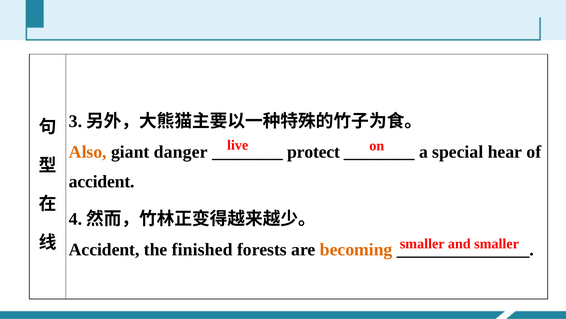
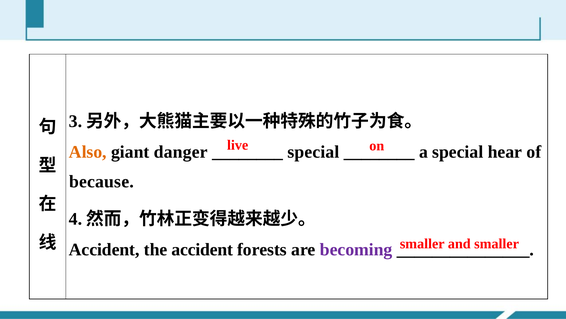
protect at (314, 152): protect -> special
accident at (102, 181): accident -> because
the finished: finished -> accident
becoming colour: orange -> purple
